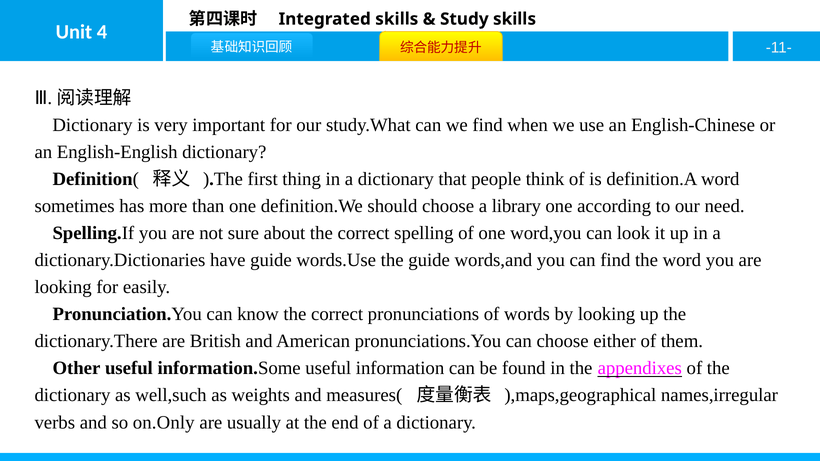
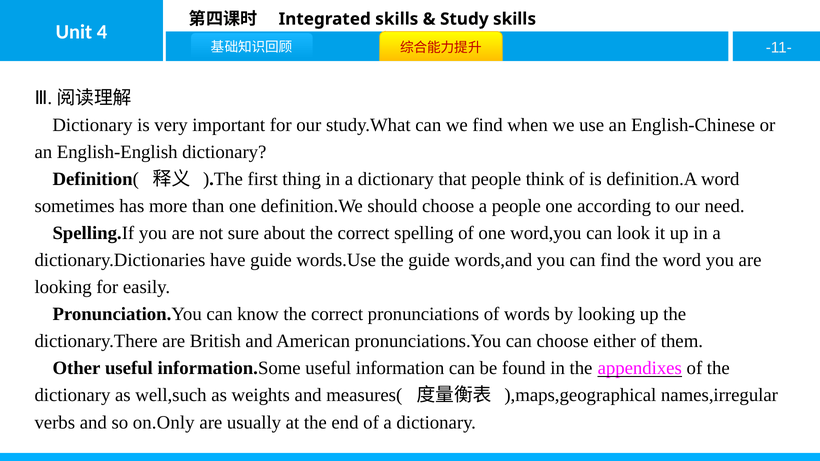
a library: library -> people
